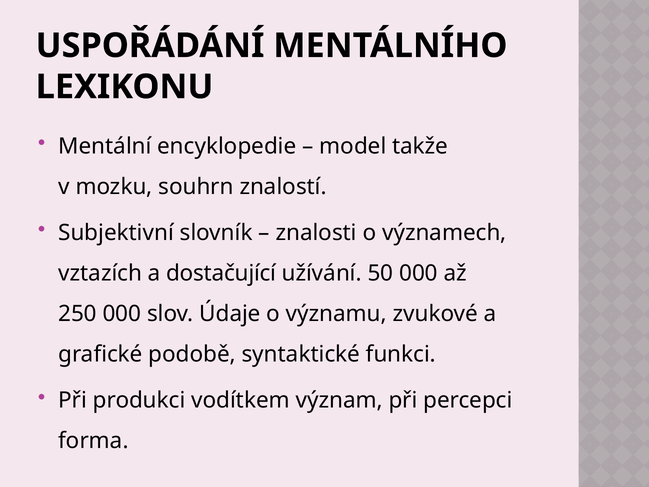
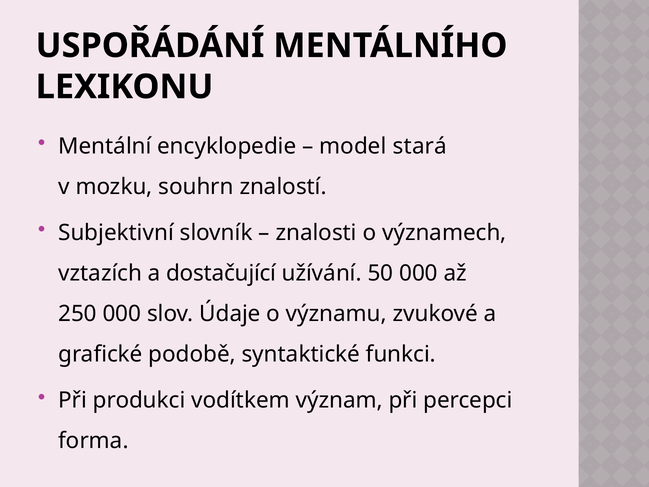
takže: takže -> stará
